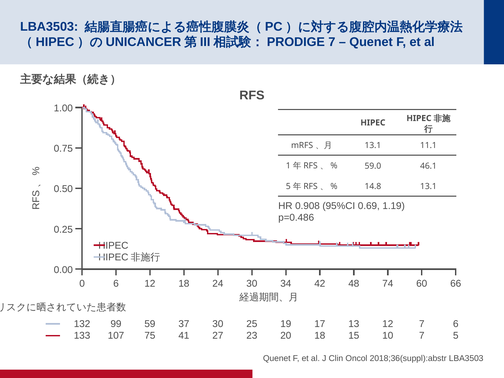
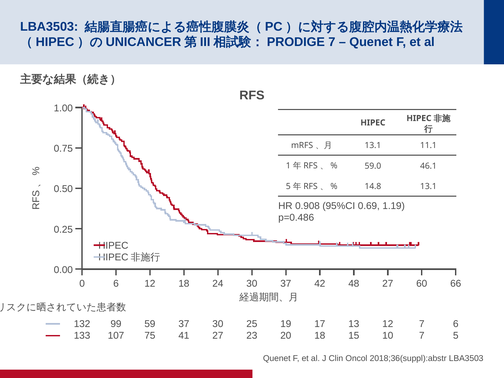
24 34: 34 -> 37
42 74: 74 -> 27
